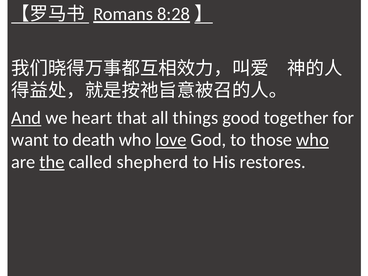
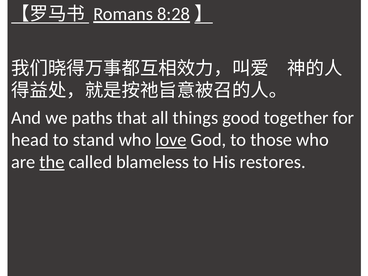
And underline: present -> none
heart: heart -> paths
want: want -> head
death: death -> stand
who at (313, 140) underline: present -> none
shepherd: shepherd -> blameless
